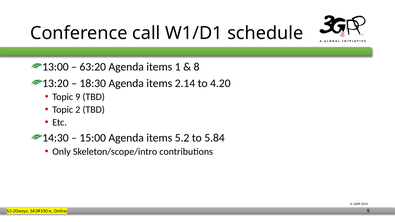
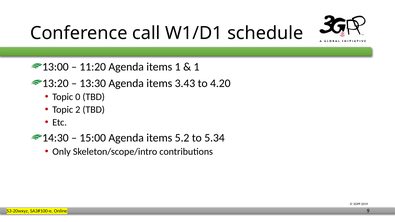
63:20: 63:20 -> 11:20
8 at (197, 67): 8 -> 1
18:30: 18:30 -> 13:30
2.14: 2.14 -> 3.43
Topic 9: 9 -> 0
5.84: 5.84 -> 5.34
